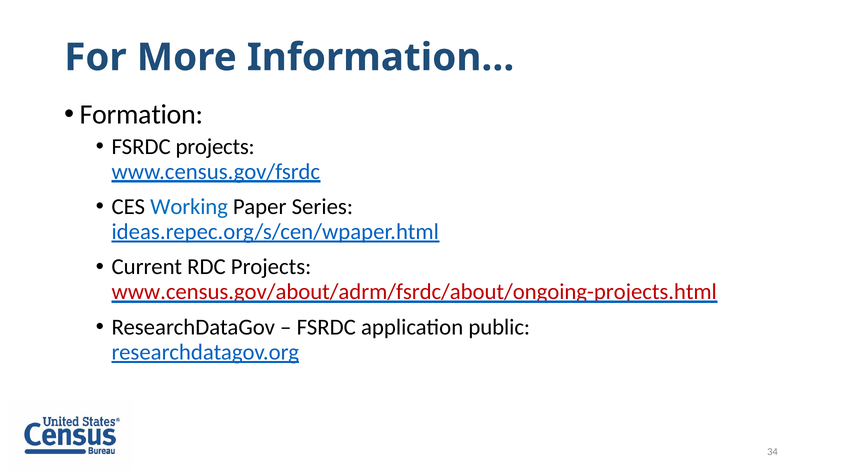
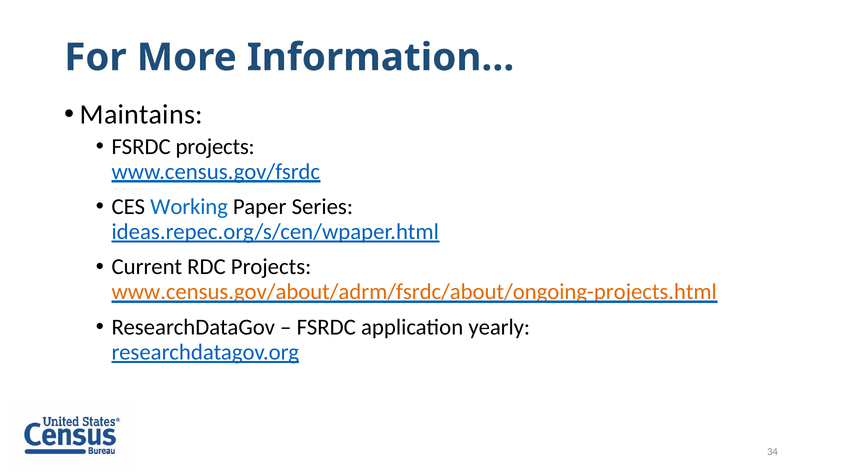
Formation: Formation -> Maintains
www.census.gov/about/adrm/fsrdc/about/ongoing-projects.html colour: red -> orange
public: public -> yearly
